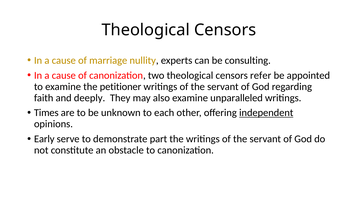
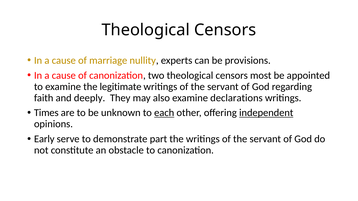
consulting: consulting -> provisions
refer: refer -> most
petitioner: petitioner -> legitimate
unparalleled: unparalleled -> declarations
each underline: none -> present
